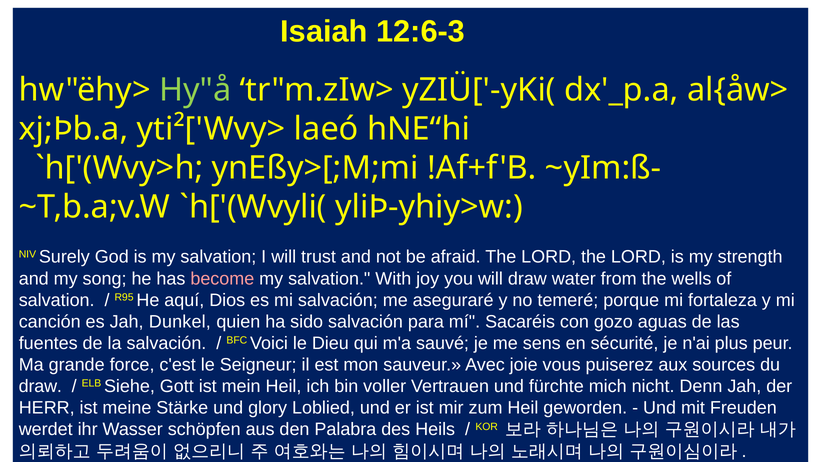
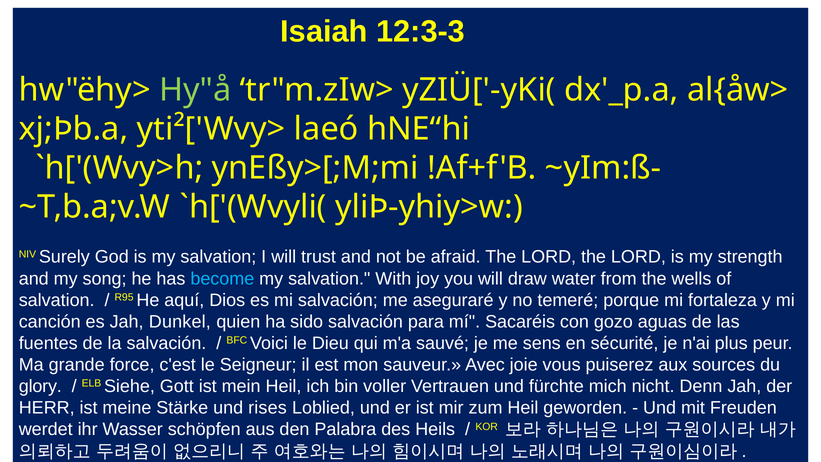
12:6-3: 12:6-3 -> 12:3-3
become colour: pink -> light blue
draw at (40, 386): draw -> glory
glory: glory -> rises
